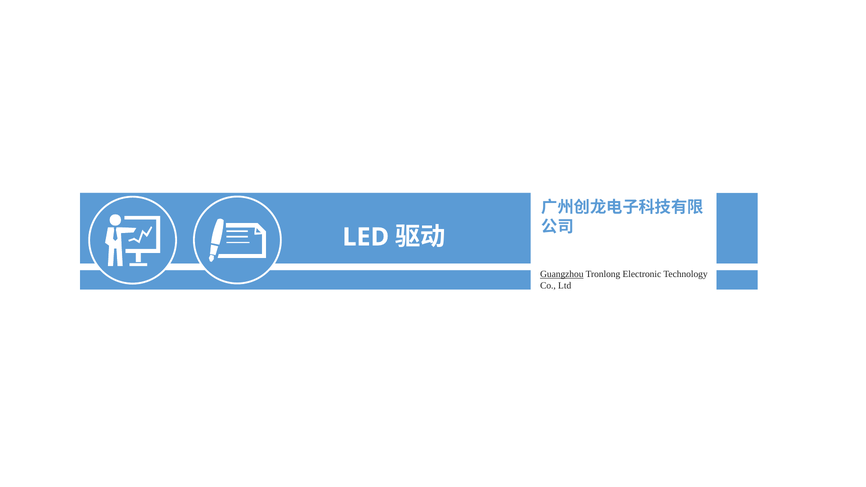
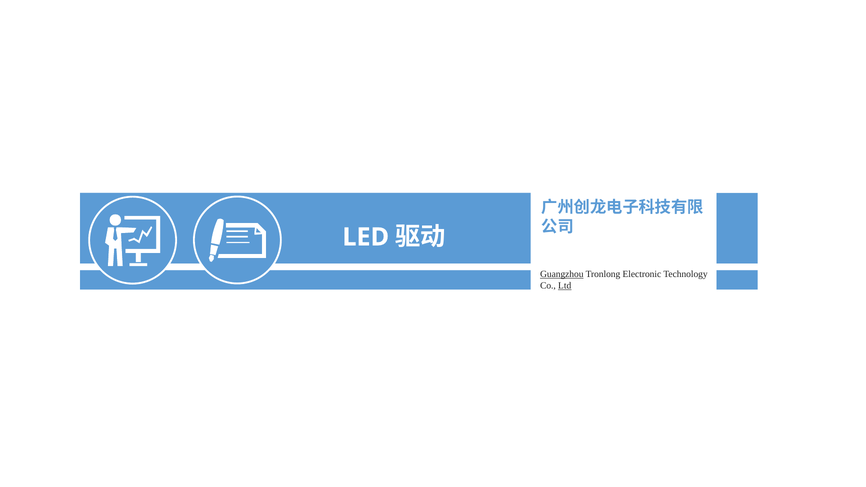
Ltd underline: none -> present
